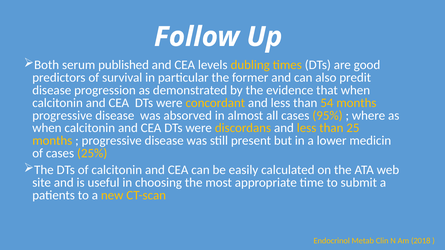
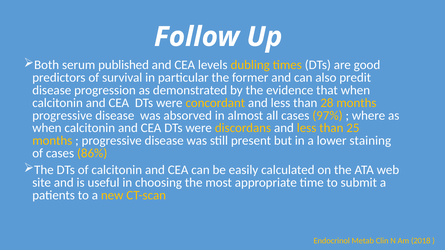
54: 54 -> 28
95%: 95% -> 97%
medicin: medicin -> staining
25%: 25% -> 86%
